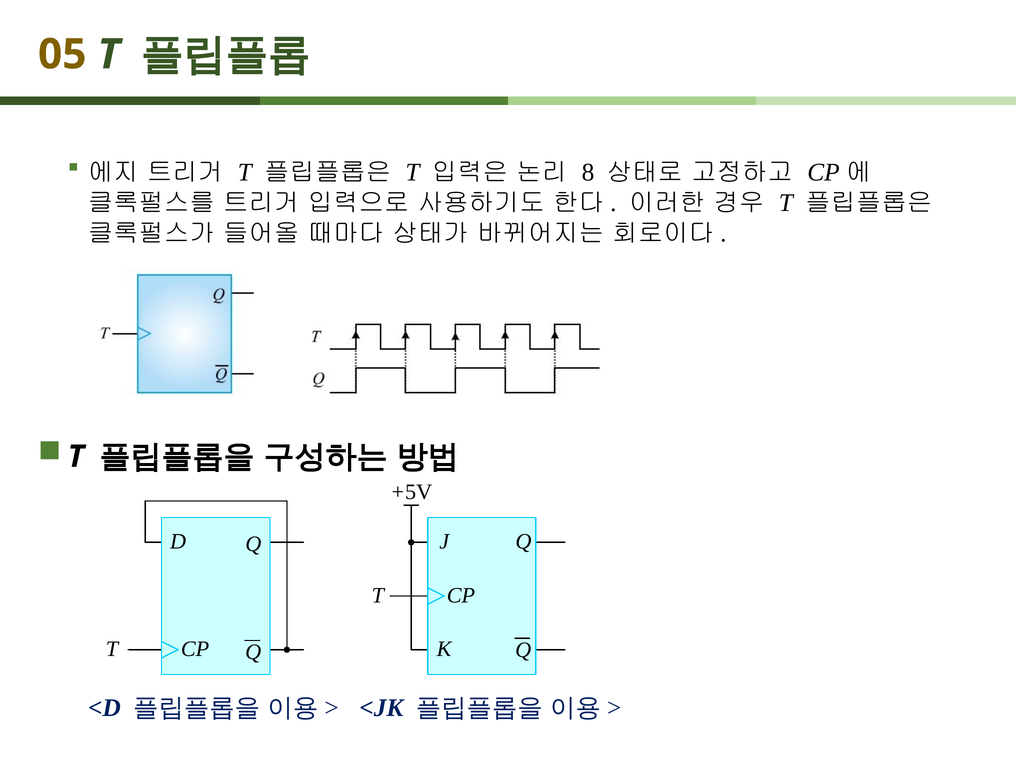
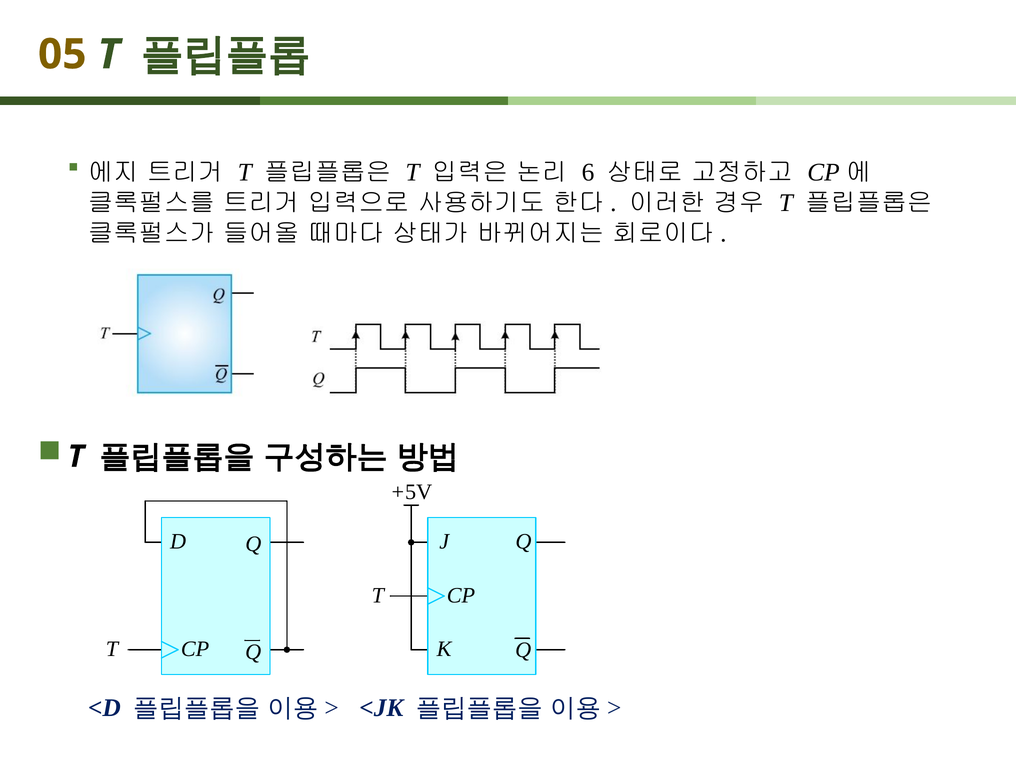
8: 8 -> 6
